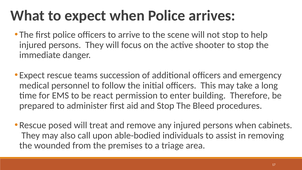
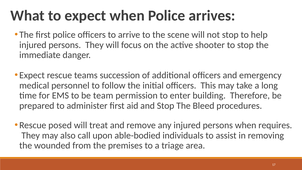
react: react -> team
cabinets: cabinets -> requires
